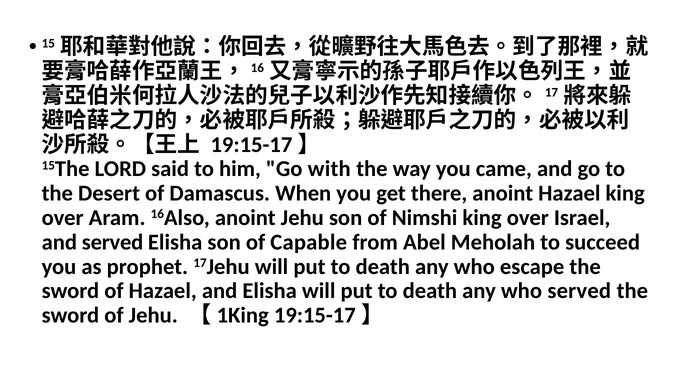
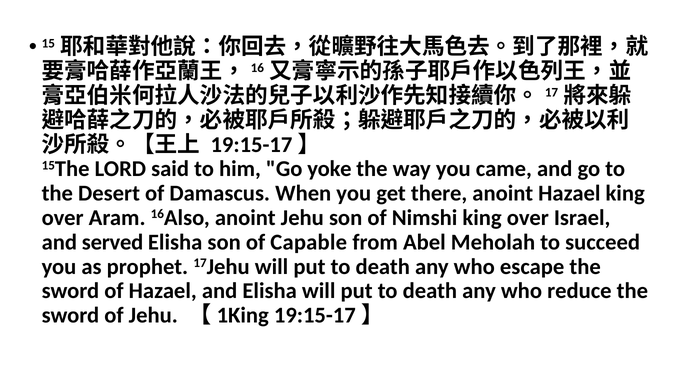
with: with -> yoke
who served: served -> reduce
